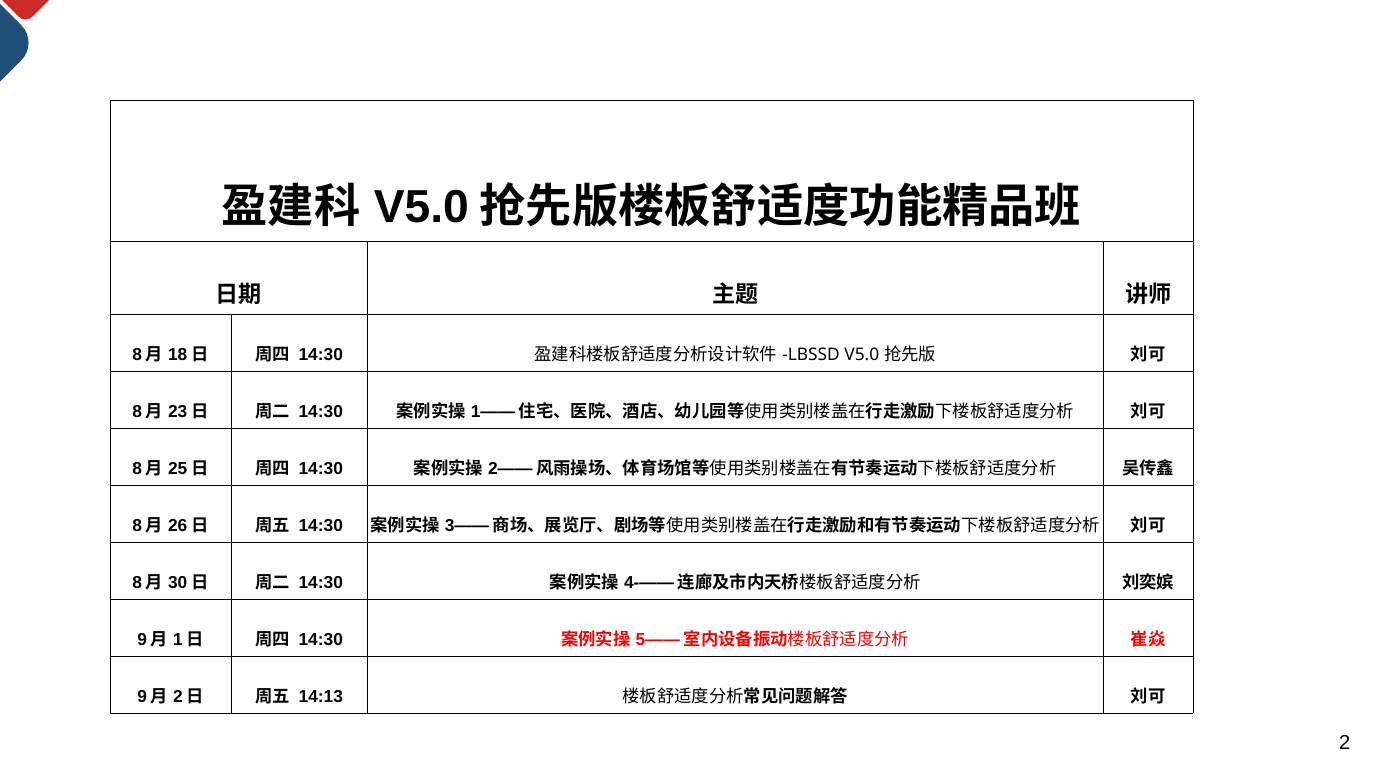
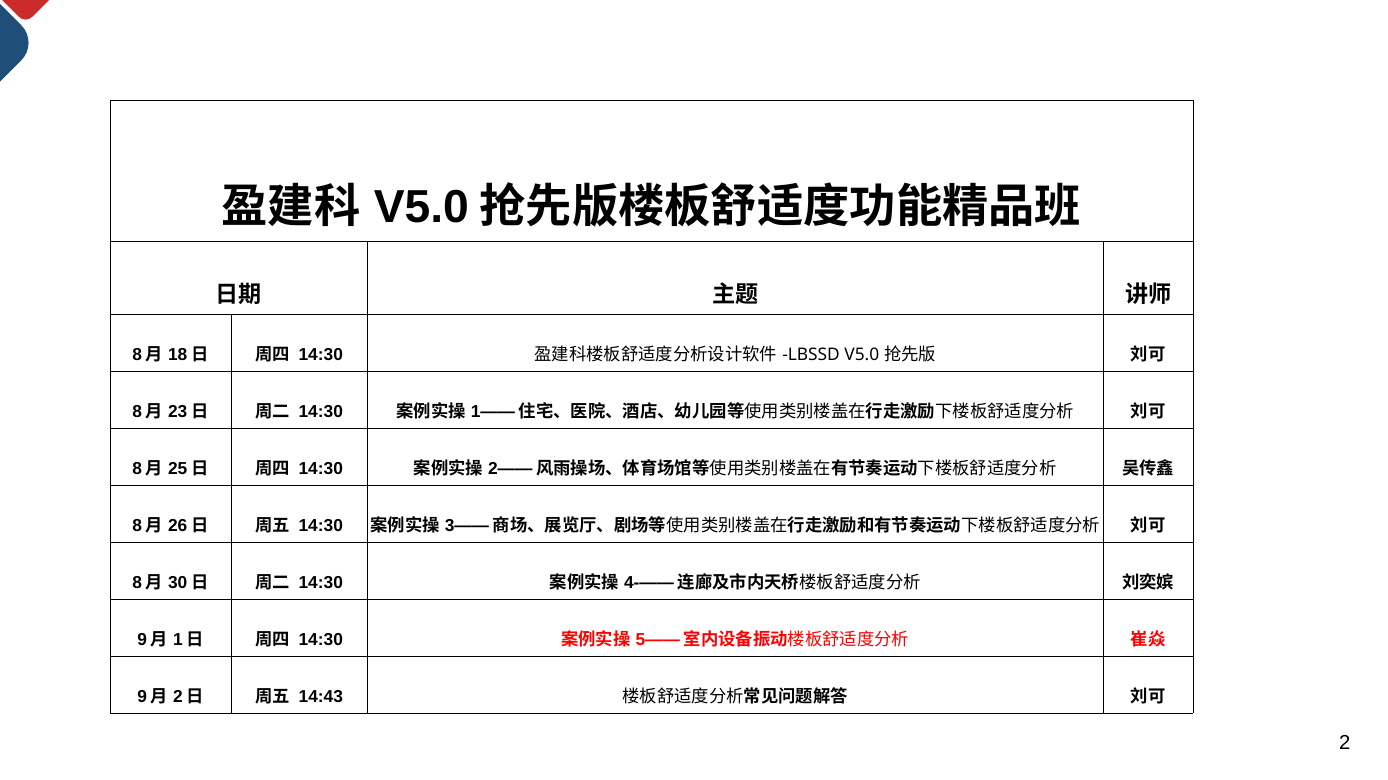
14:13: 14:13 -> 14:43
